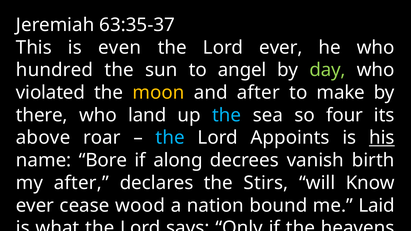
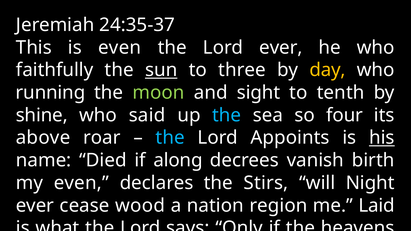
63:35-37: 63:35-37 -> 24:35-37
hundred: hundred -> faithfully
sun underline: none -> present
angel: angel -> three
day colour: light green -> yellow
violated: violated -> running
moon colour: yellow -> light green
and after: after -> sight
make: make -> tenth
there: there -> shine
land: land -> said
Bore: Bore -> Died
my after: after -> even
Know: Know -> Night
bound: bound -> region
